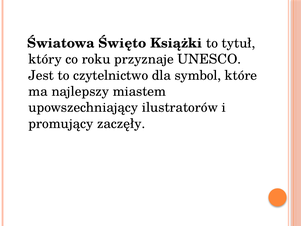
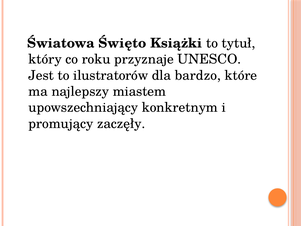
czytelnictwo: czytelnictwo -> ilustratorów
symbol: symbol -> bardzo
ilustratorów: ilustratorów -> konkretnym
